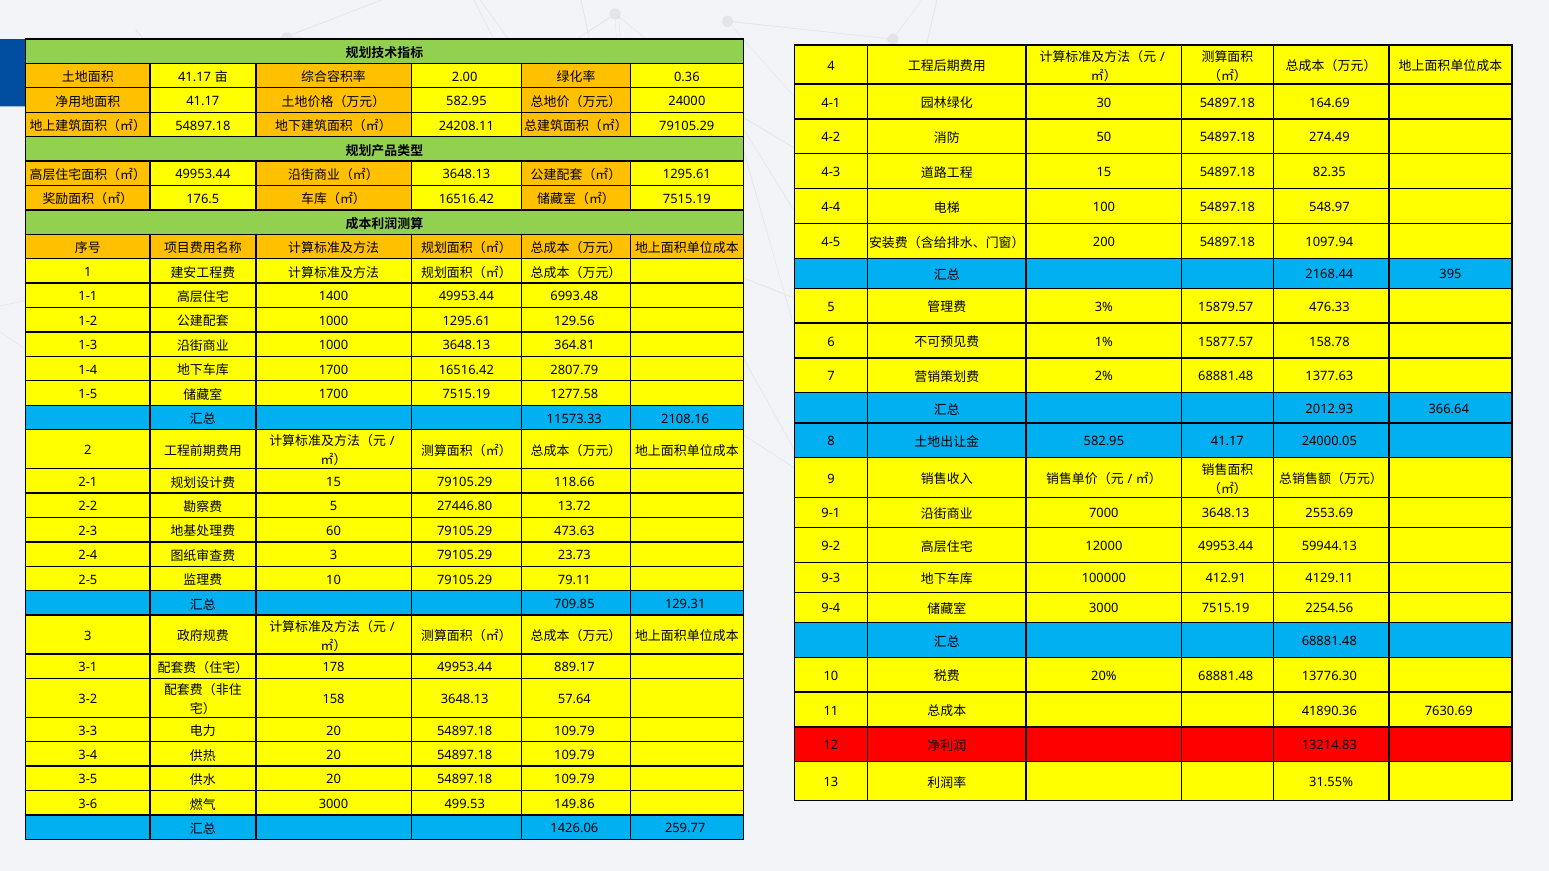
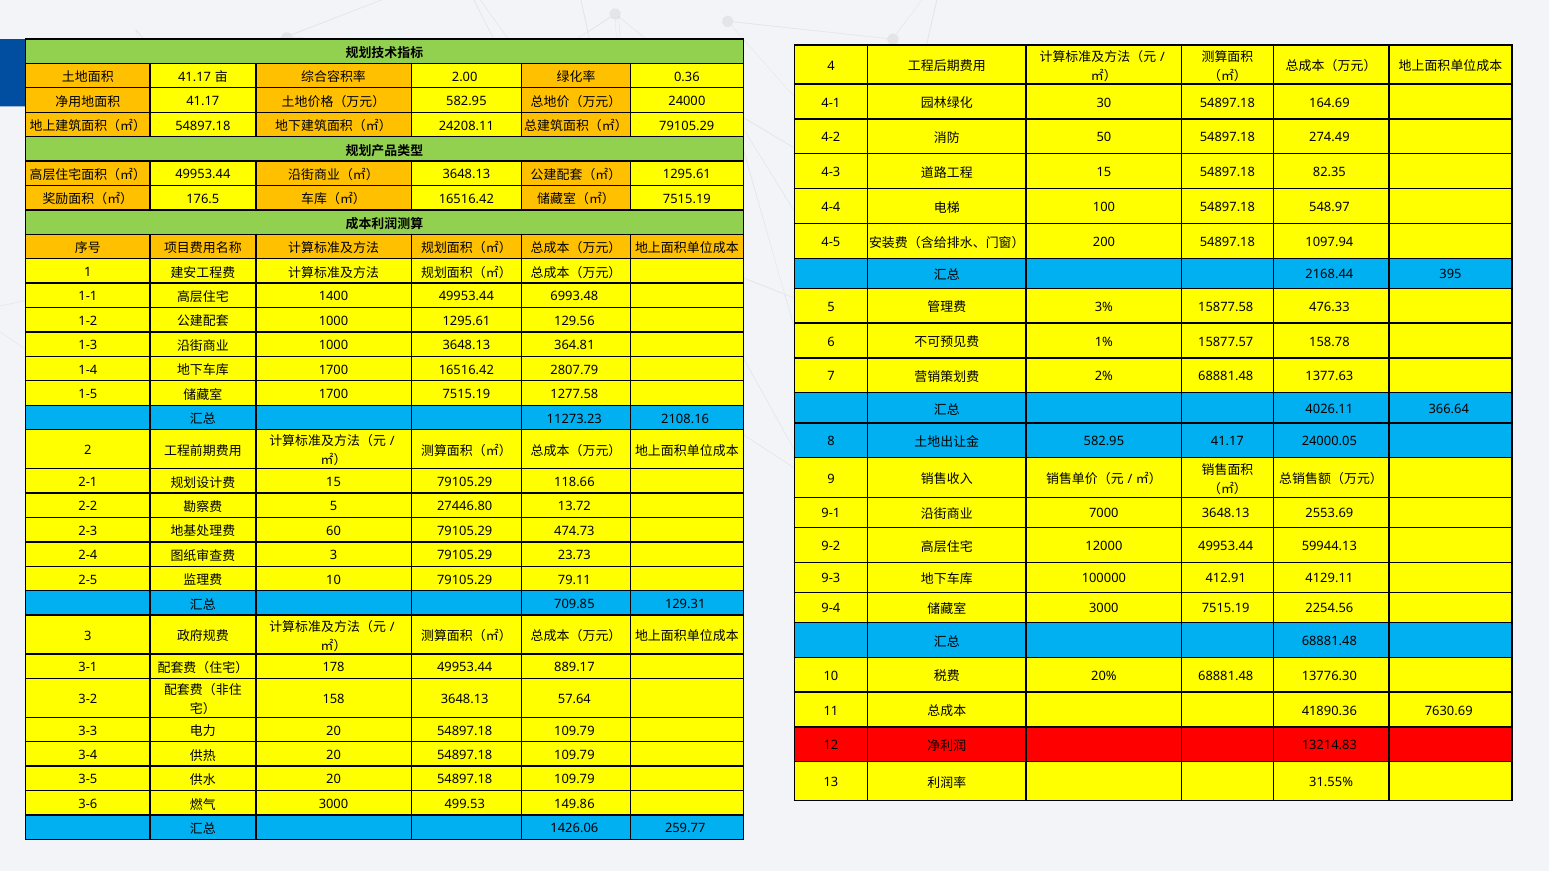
15879.57: 15879.57 -> 15877.58
2012.93: 2012.93 -> 4026.11
11573.33: 11573.33 -> 11273.23
473.63: 473.63 -> 474.73
